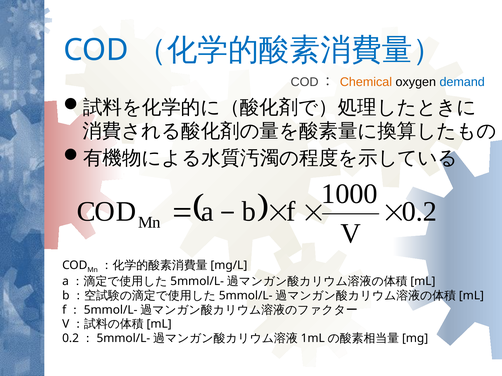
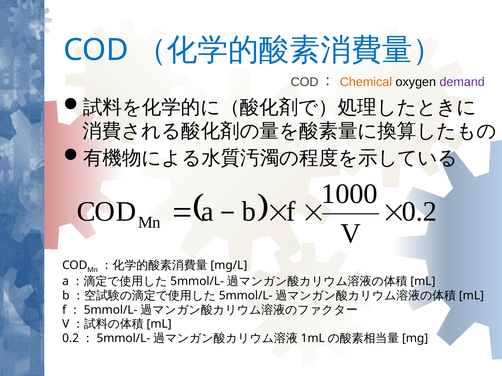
demand colour: blue -> purple
